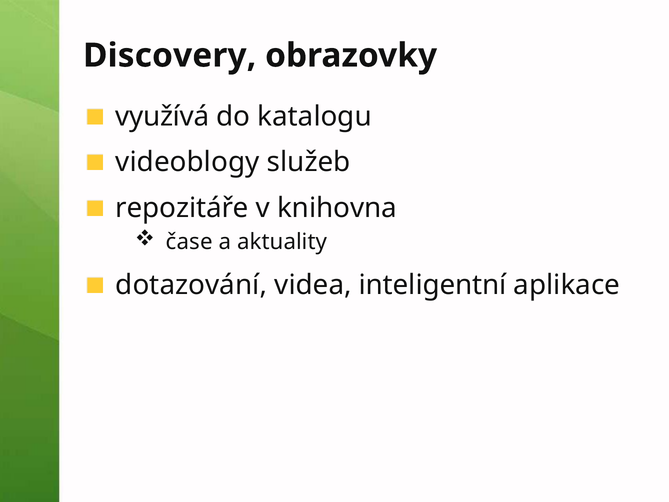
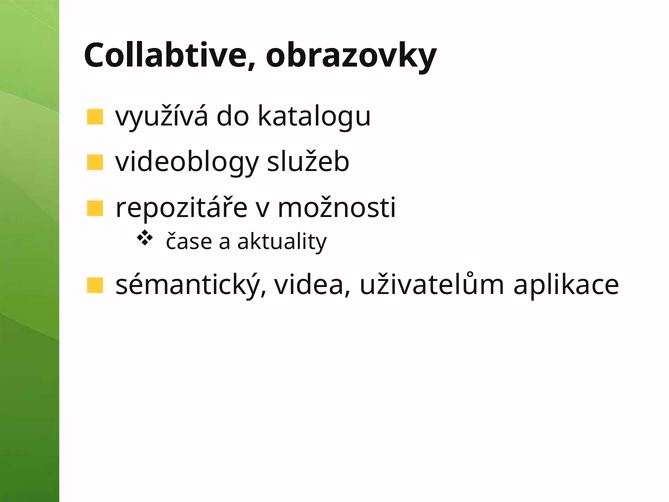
Discovery: Discovery -> Collabtive
knihovna: knihovna -> možnosti
dotazování: dotazování -> sémantický
inteligentní: inteligentní -> uživatelům
